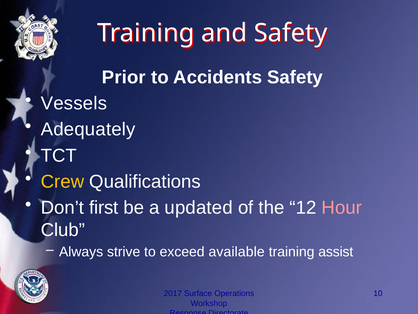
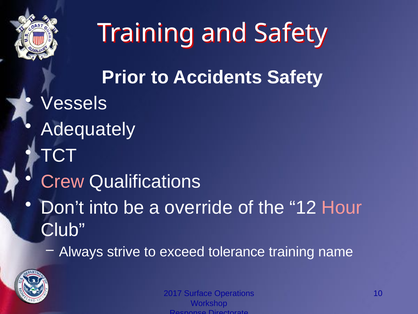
Crew colour: yellow -> pink
first: first -> into
updated: updated -> override
available: available -> tolerance
assist: assist -> name
